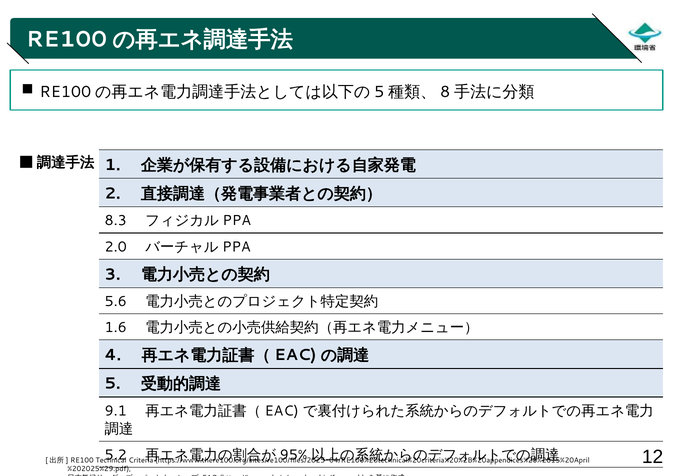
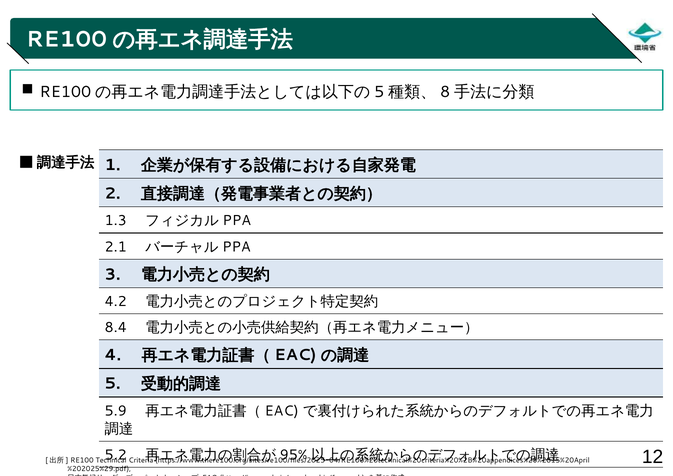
8.3: 8.3 -> 1.3
2.0: 2.0 -> 2.1
5.6: 5.6 -> 4.2
1.6: 1.6 -> 8.4
9.1: 9.1 -> 5.9
